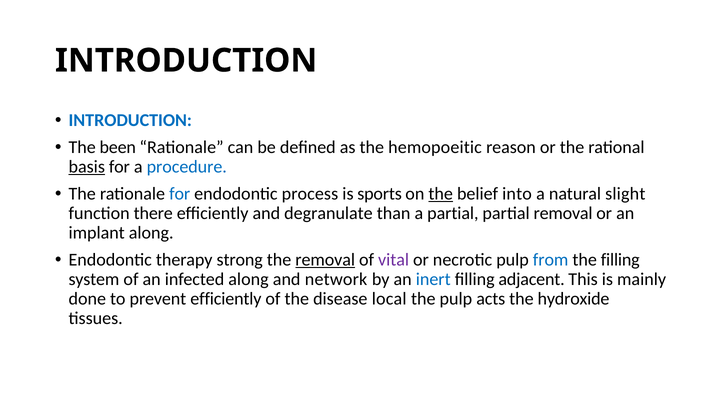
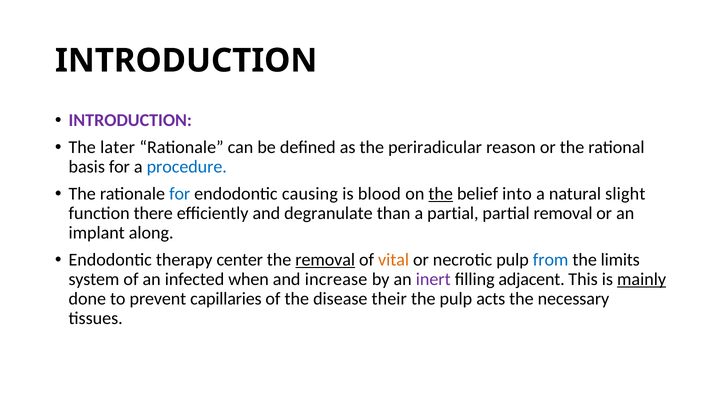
INTRODUCTION at (130, 120) colour: blue -> purple
been: been -> later
hemopoeitic: hemopoeitic -> periradicular
basis underline: present -> none
process: process -> causing
sports: sports -> blood
strong: strong -> center
vital colour: purple -> orange
the filling: filling -> limits
infected along: along -> when
network: network -> increase
inert colour: blue -> purple
mainly underline: none -> present
prevent efficiently: efficiently -> capillaries
local: local -> their
hydroxide: hydroxide -> necessary
